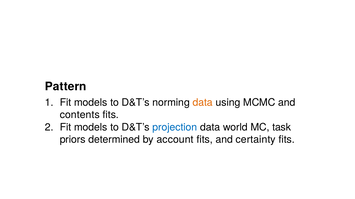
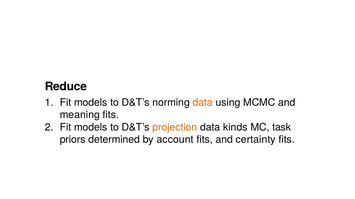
Pattern: Pattern -> Reduce
contents: contents -> meaning
projection colour: blue -> orange
world: world -> kinds
